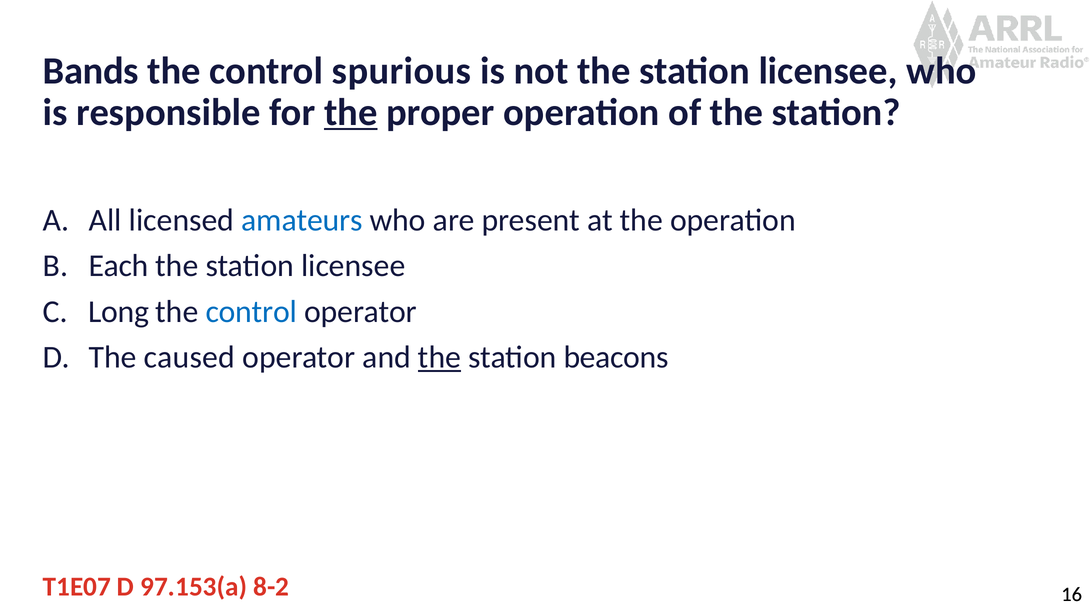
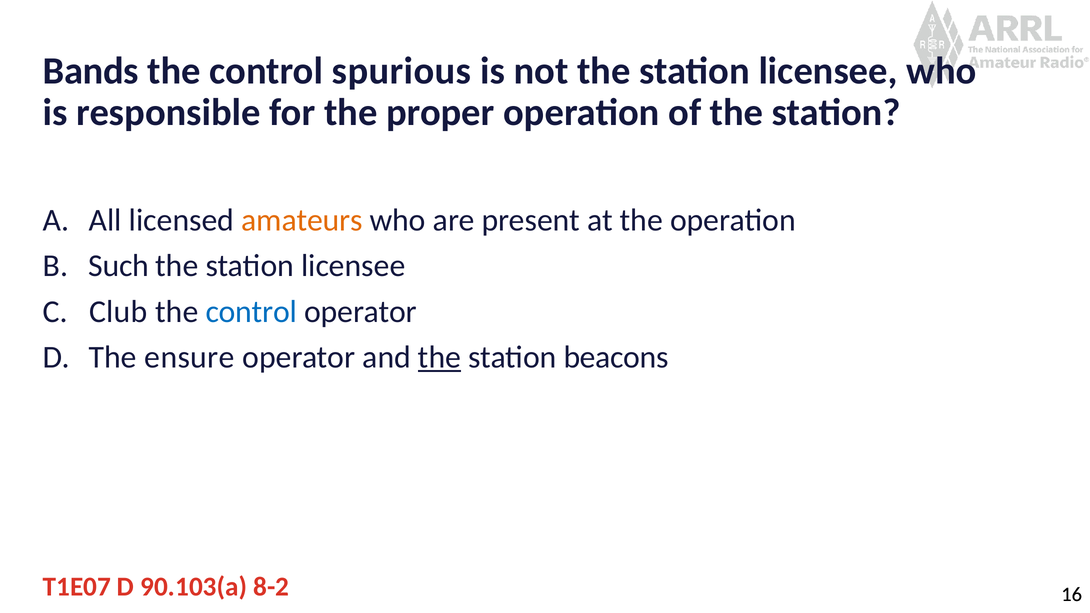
the at (351, 112) underline: present -> none
amateurs colour: blue -> orange
Each: Each -> Such
Long: Long -> Club
caused: caused -> ensure
97.153(a: 97.153(a -> 90.103(a
